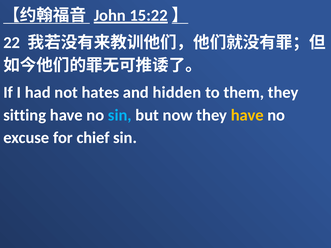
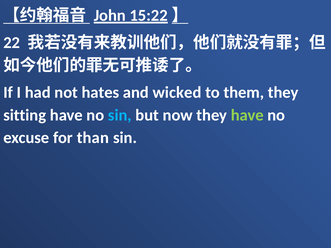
hidden: hidden -> wicked
have at (247, 115) colour: yellow -> light green
chief: chief -> than
